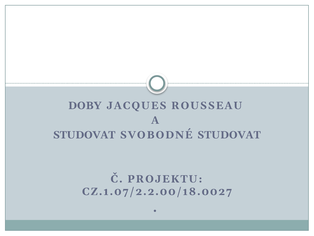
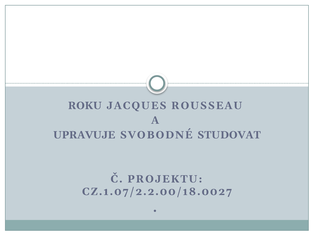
DOBY: DOBY -> ROKU
STUDOVAT at (84, 135): STUDOVAT -> UPRAVUJE
